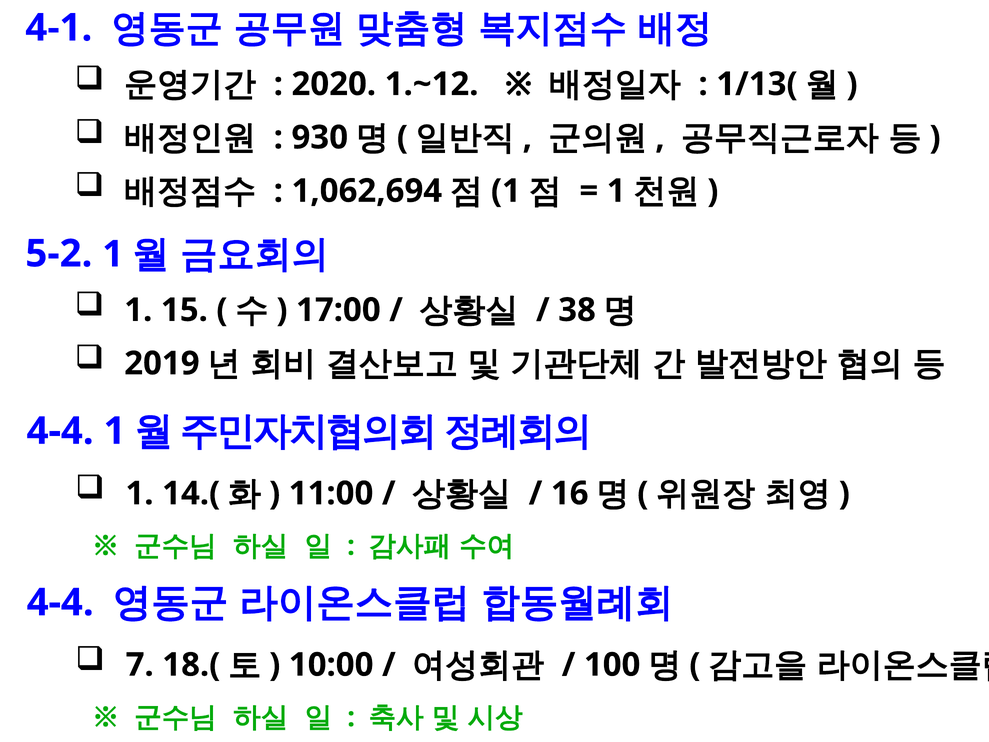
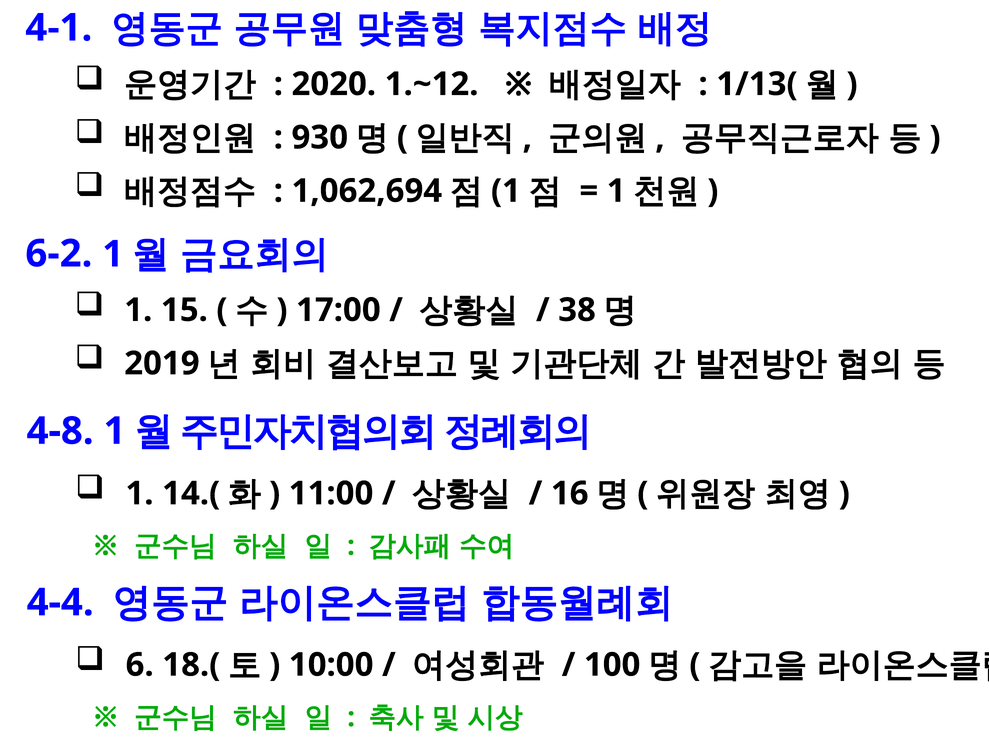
5-2: 5-2 -> 6-2
4-4 at (60, 431): 4-4 -> 4-8
7: 7 -> 6
